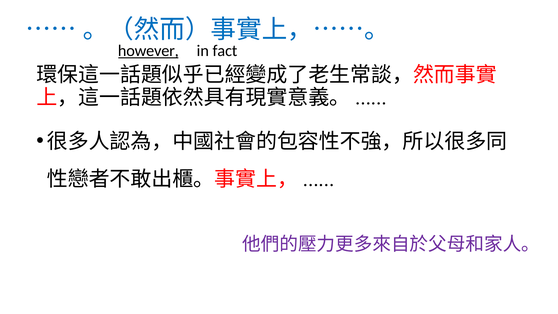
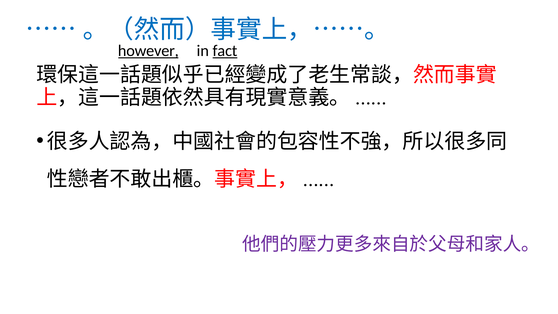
fact underline: none -> present
